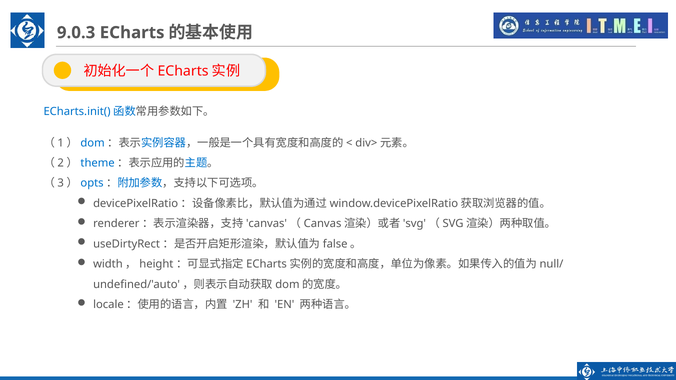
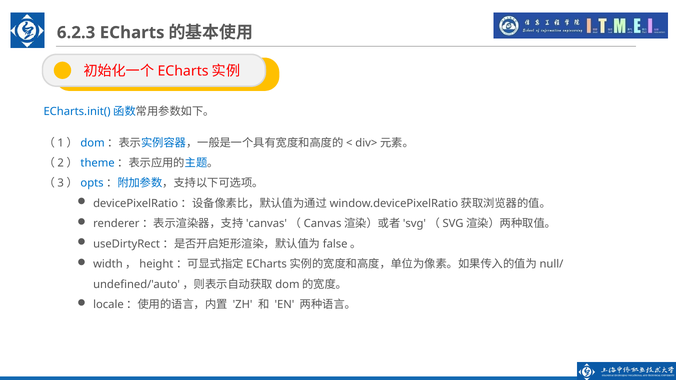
9.0.3: 9.0.3 -> 6.2.3
